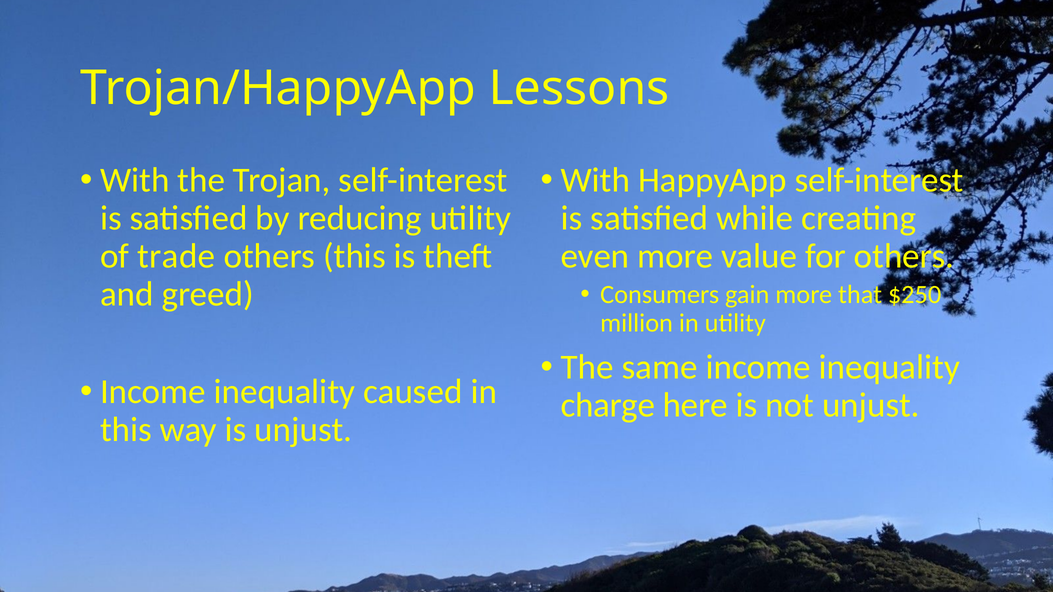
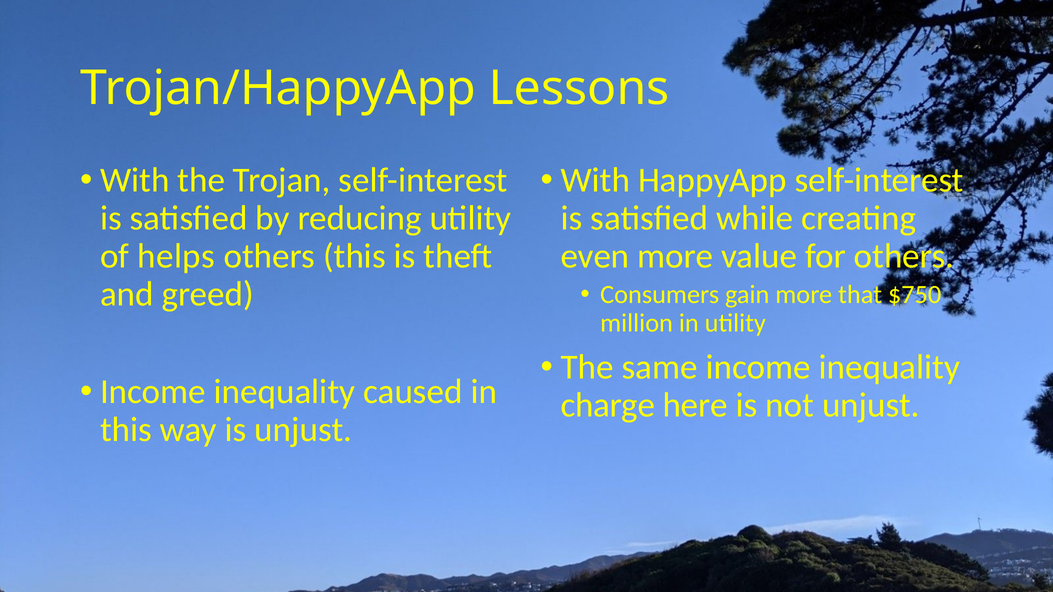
trade: trade -> helps
$250: $250 -> $750
